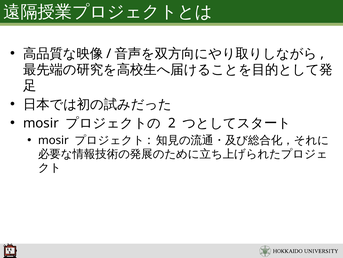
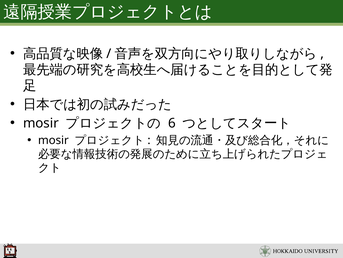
2: 2 -> 6
